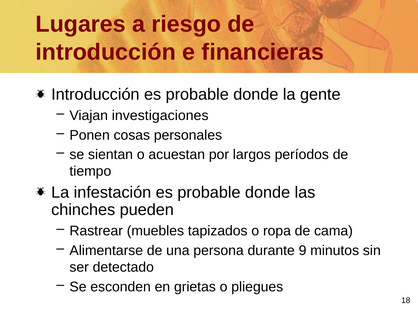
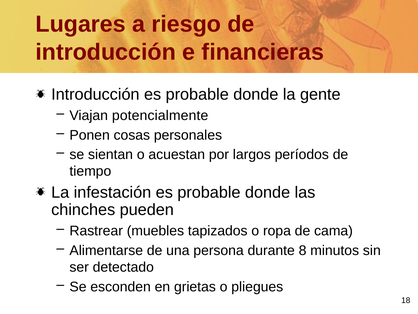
investigaciones: investigaciones -> potencialmente
9: 9 -> 8
